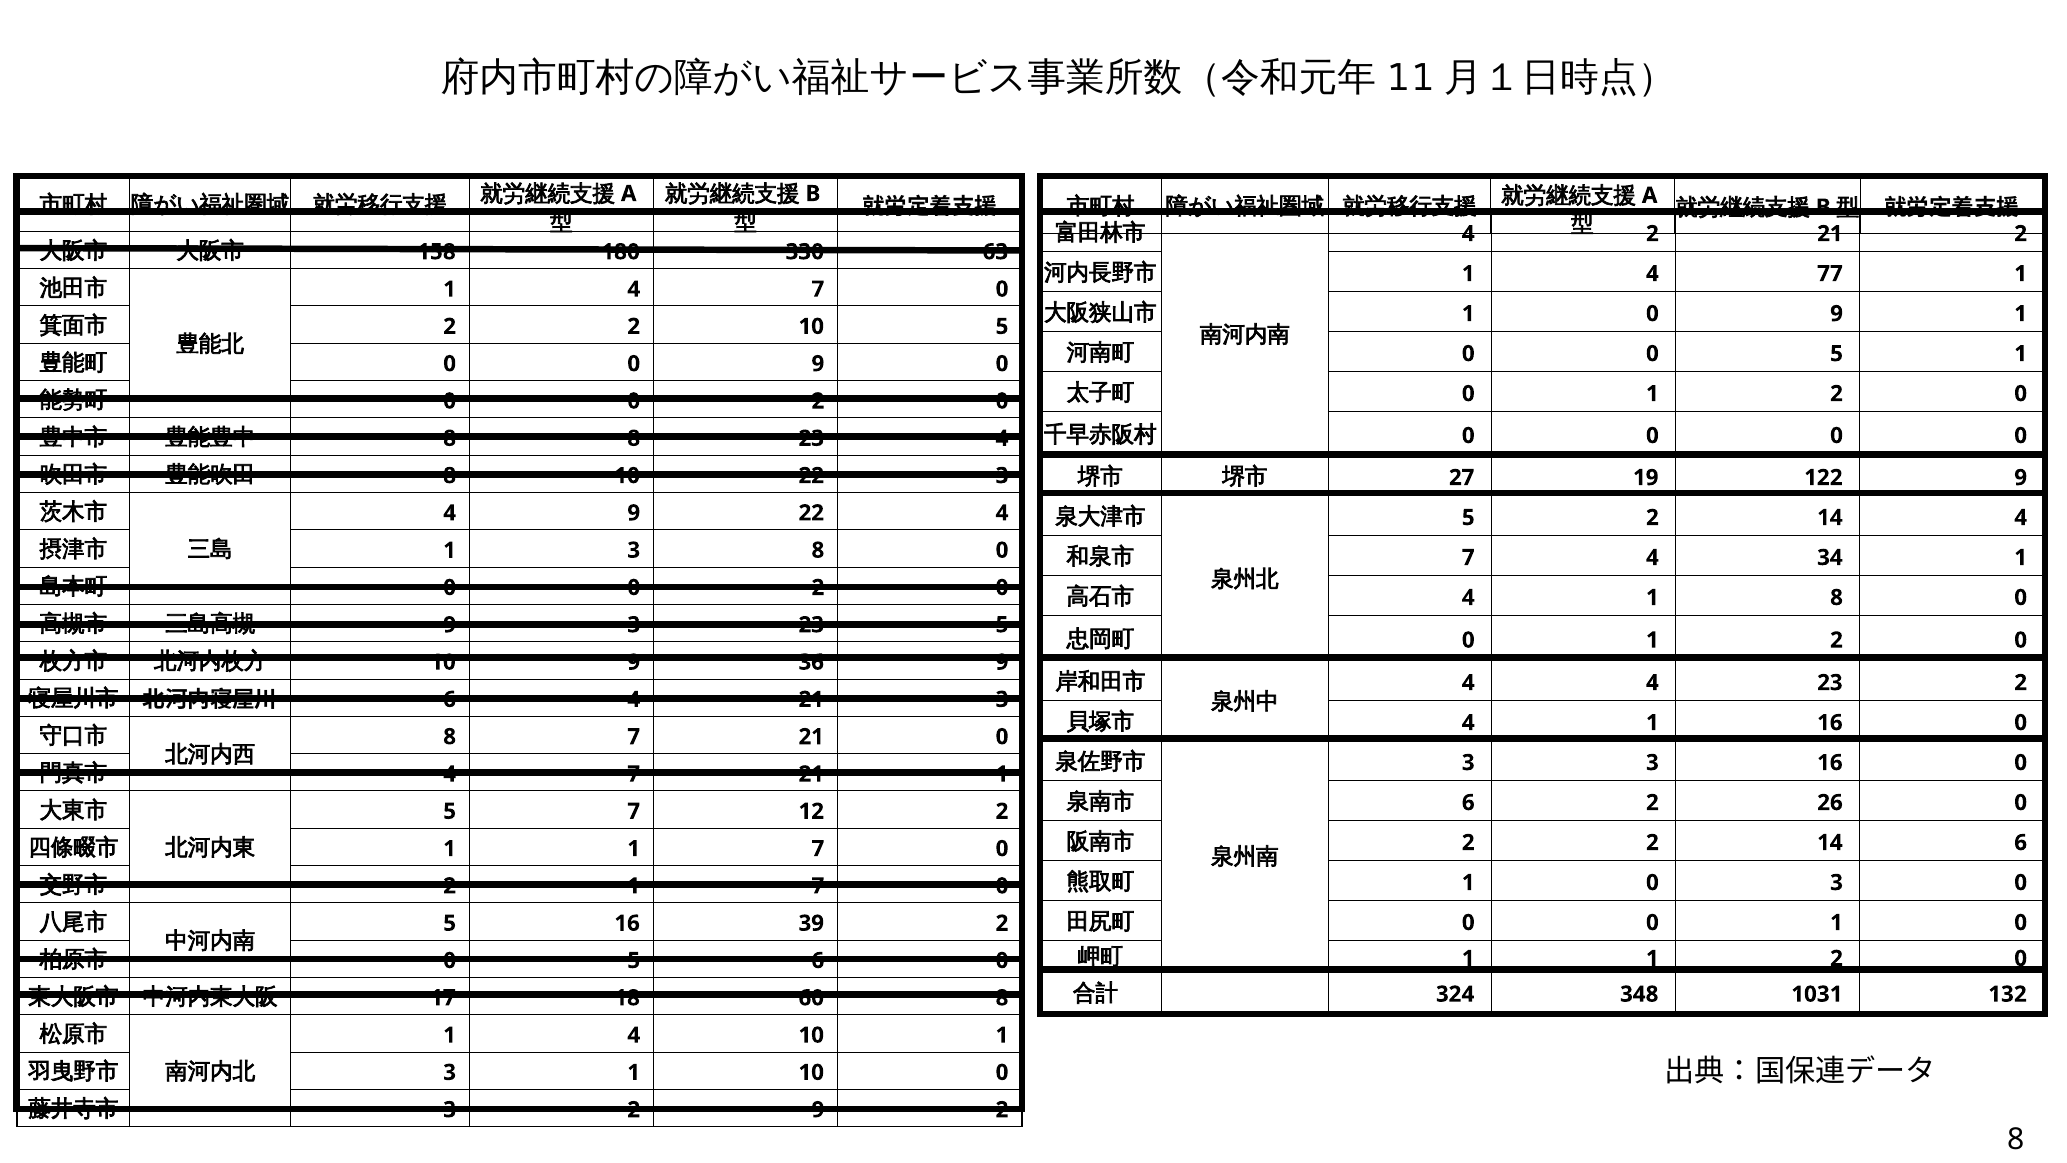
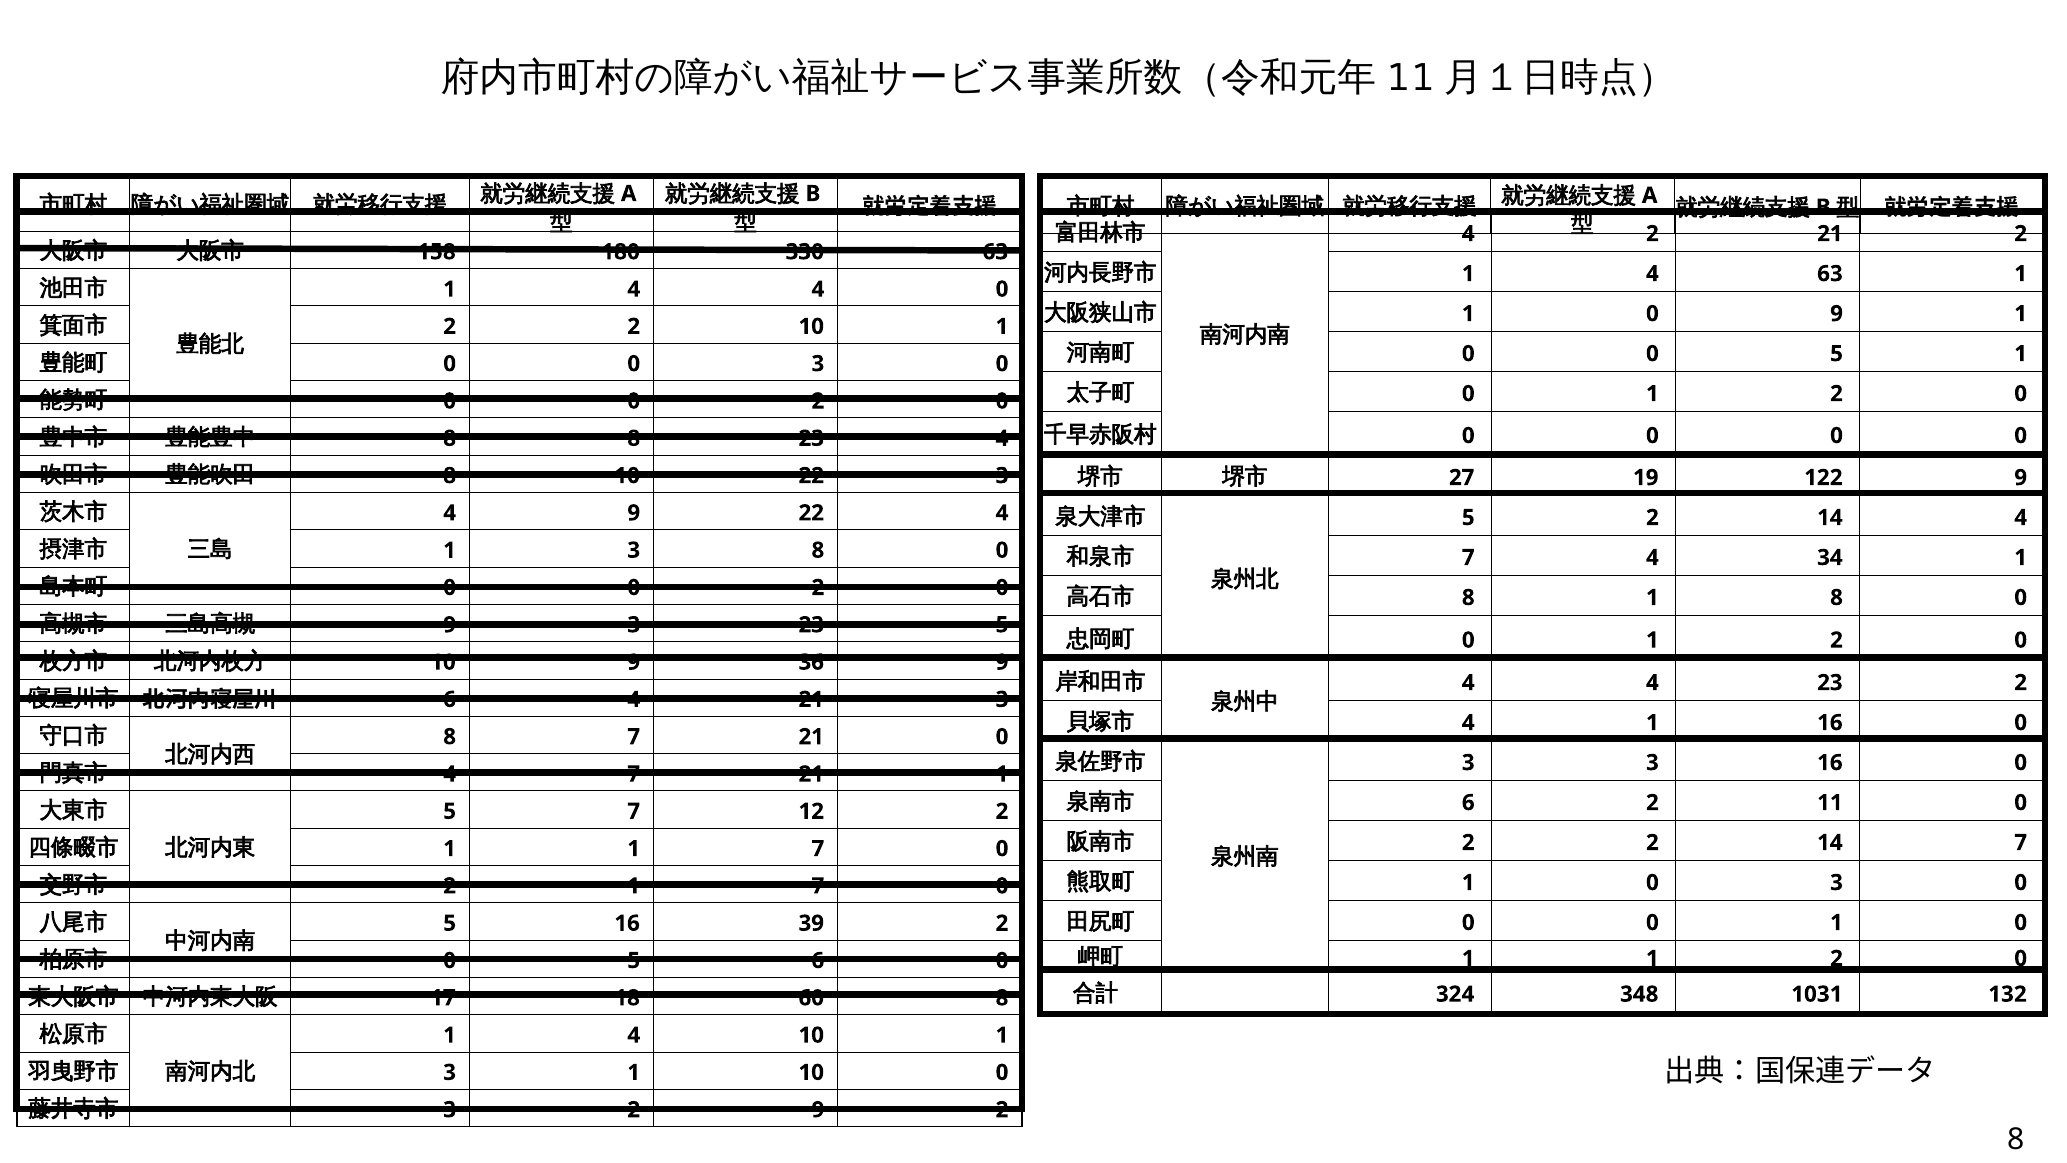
4 77: 77 -> 63
1 4 7: 7 -> 4
2 10 5: 5 -> 1
0 0 9: 9 -> 3
4 at (1468, 597): 4 -> 8
26: 26 -> 11
14 6: 6 -> 7
